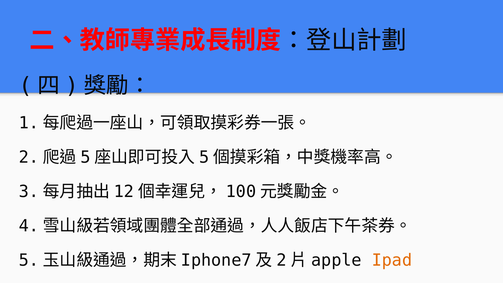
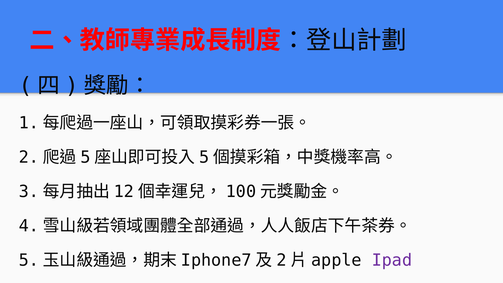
Ipad colour: orange -> purple
